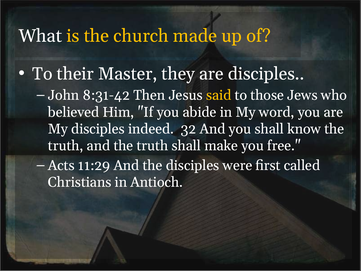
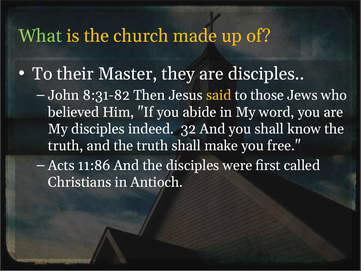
What colour: white -> light green
8:31-42: 8:31-42 -> 8:31-82
11:29: 11:29 -> 11:86
